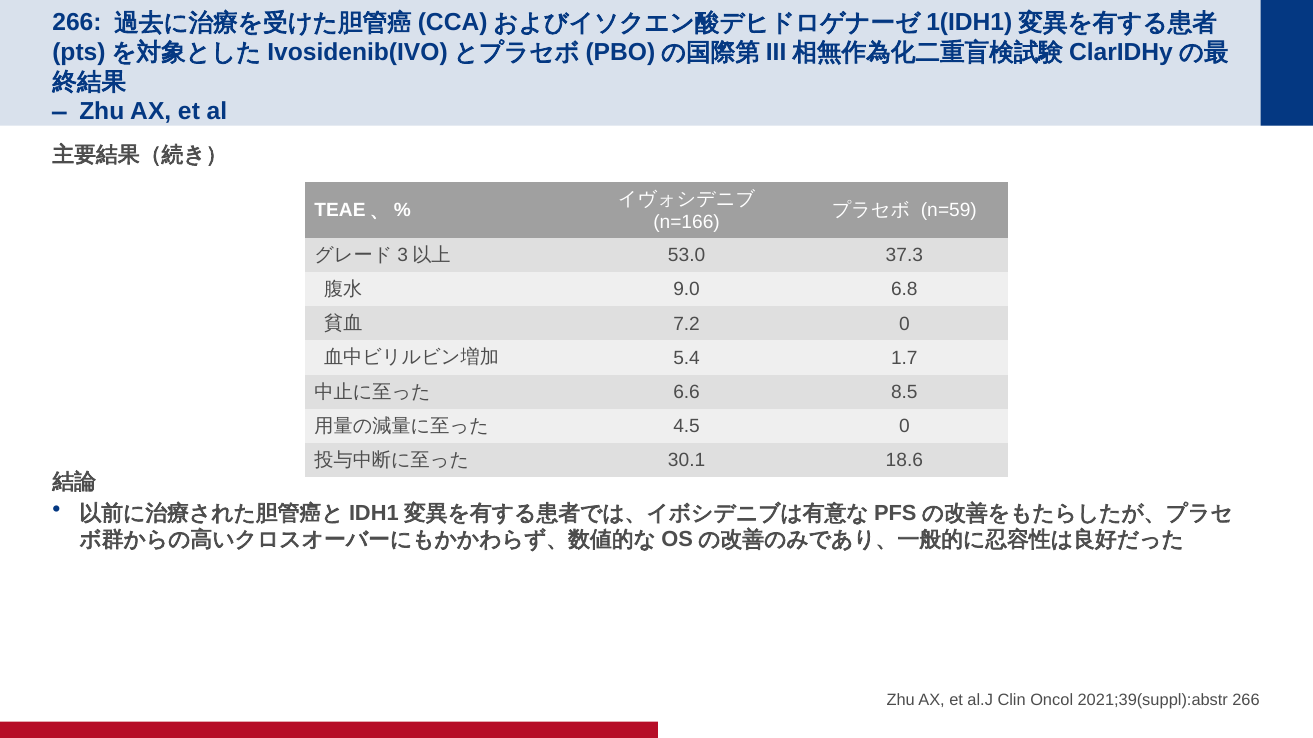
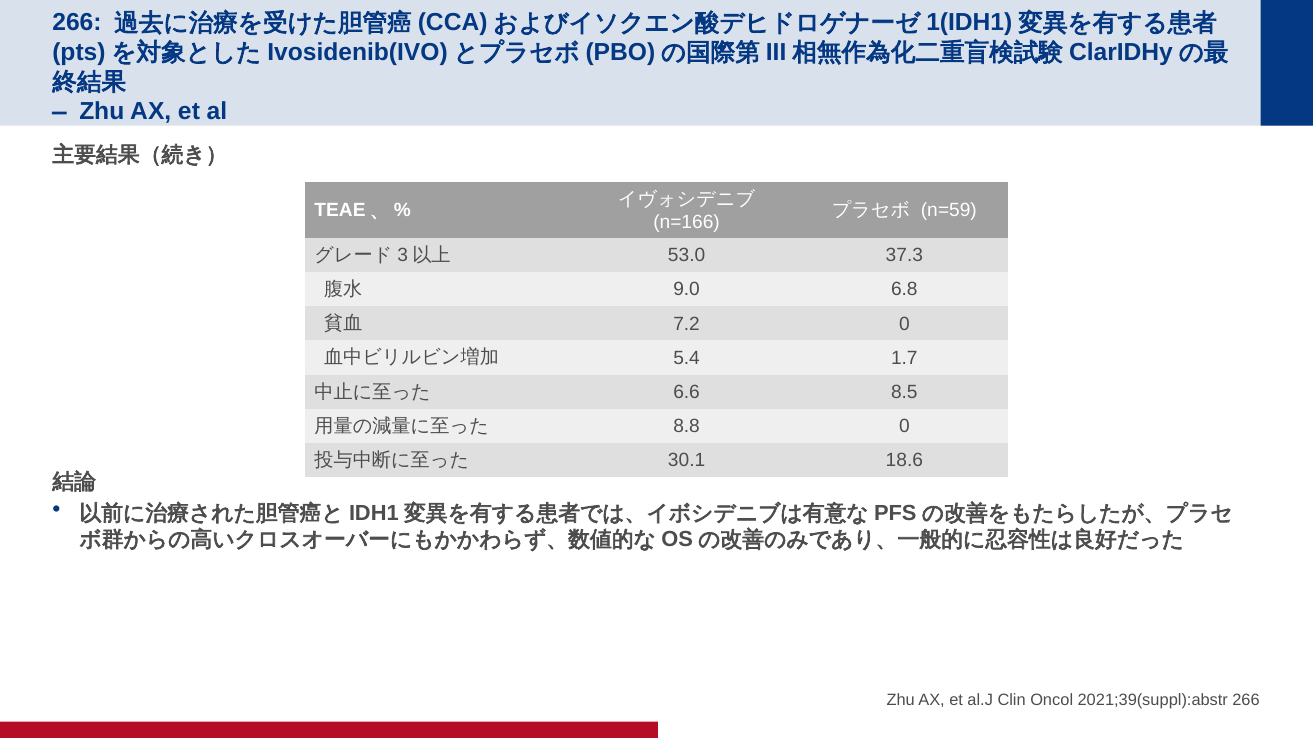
4.5: 4.5 -> 8.8
